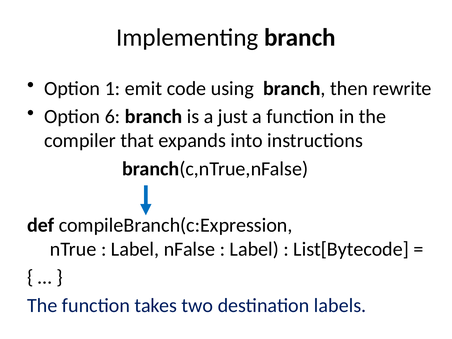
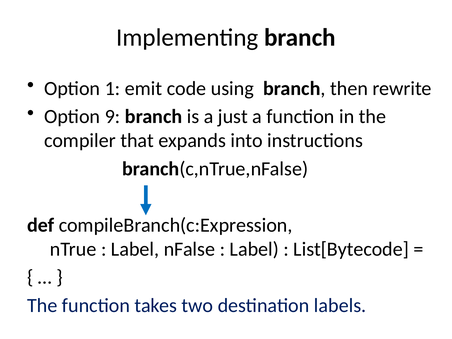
6: 6 -> 9
